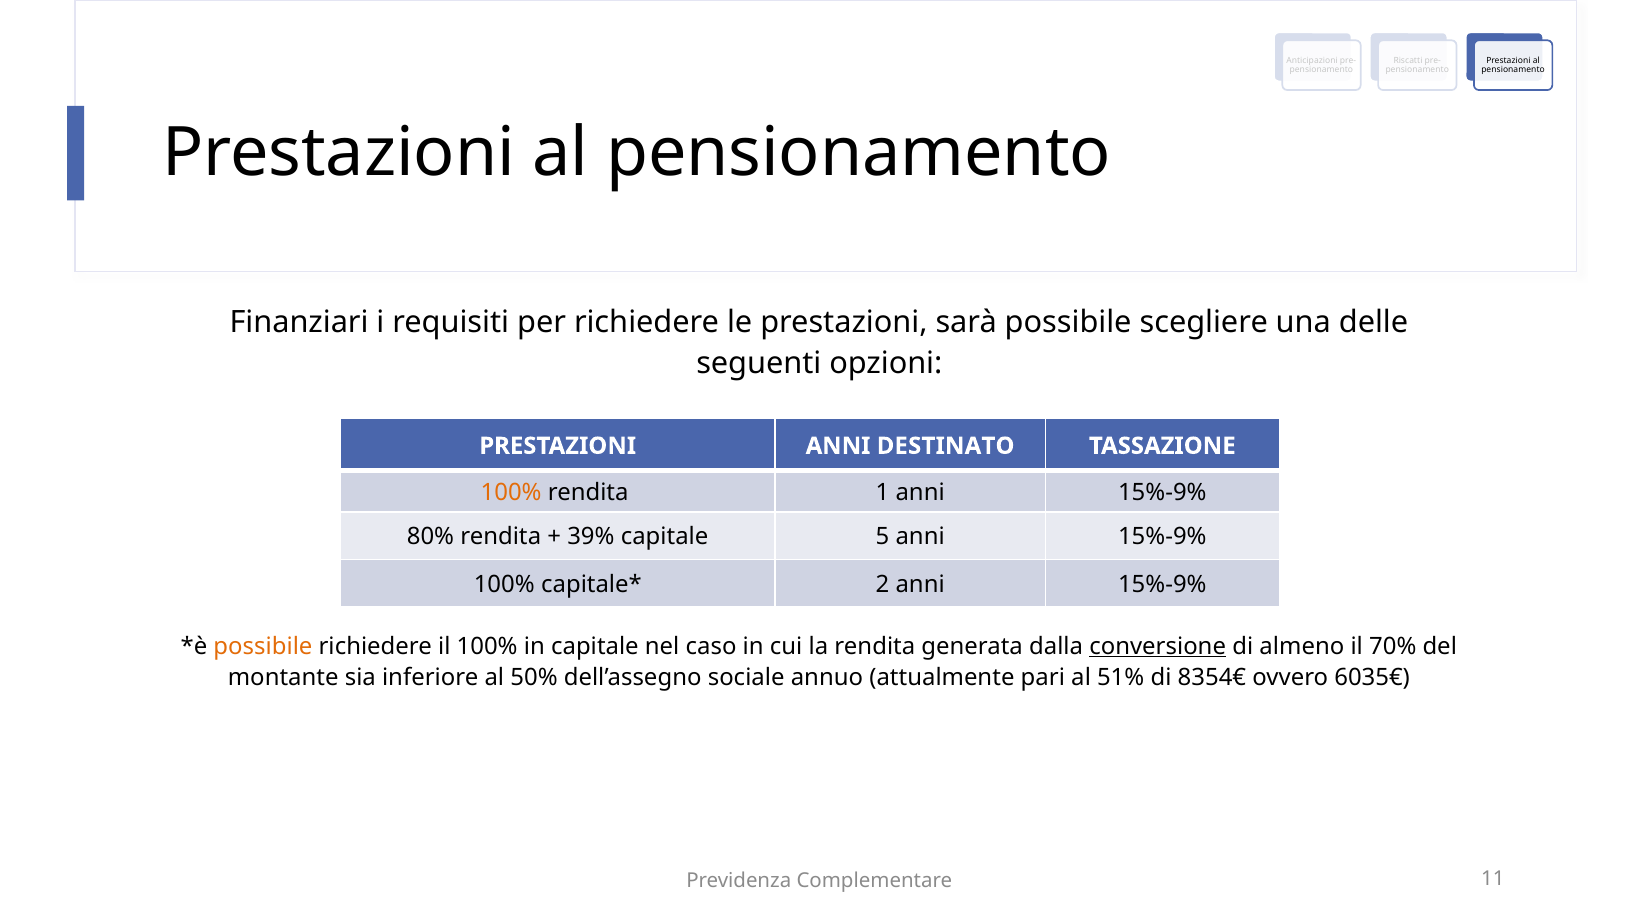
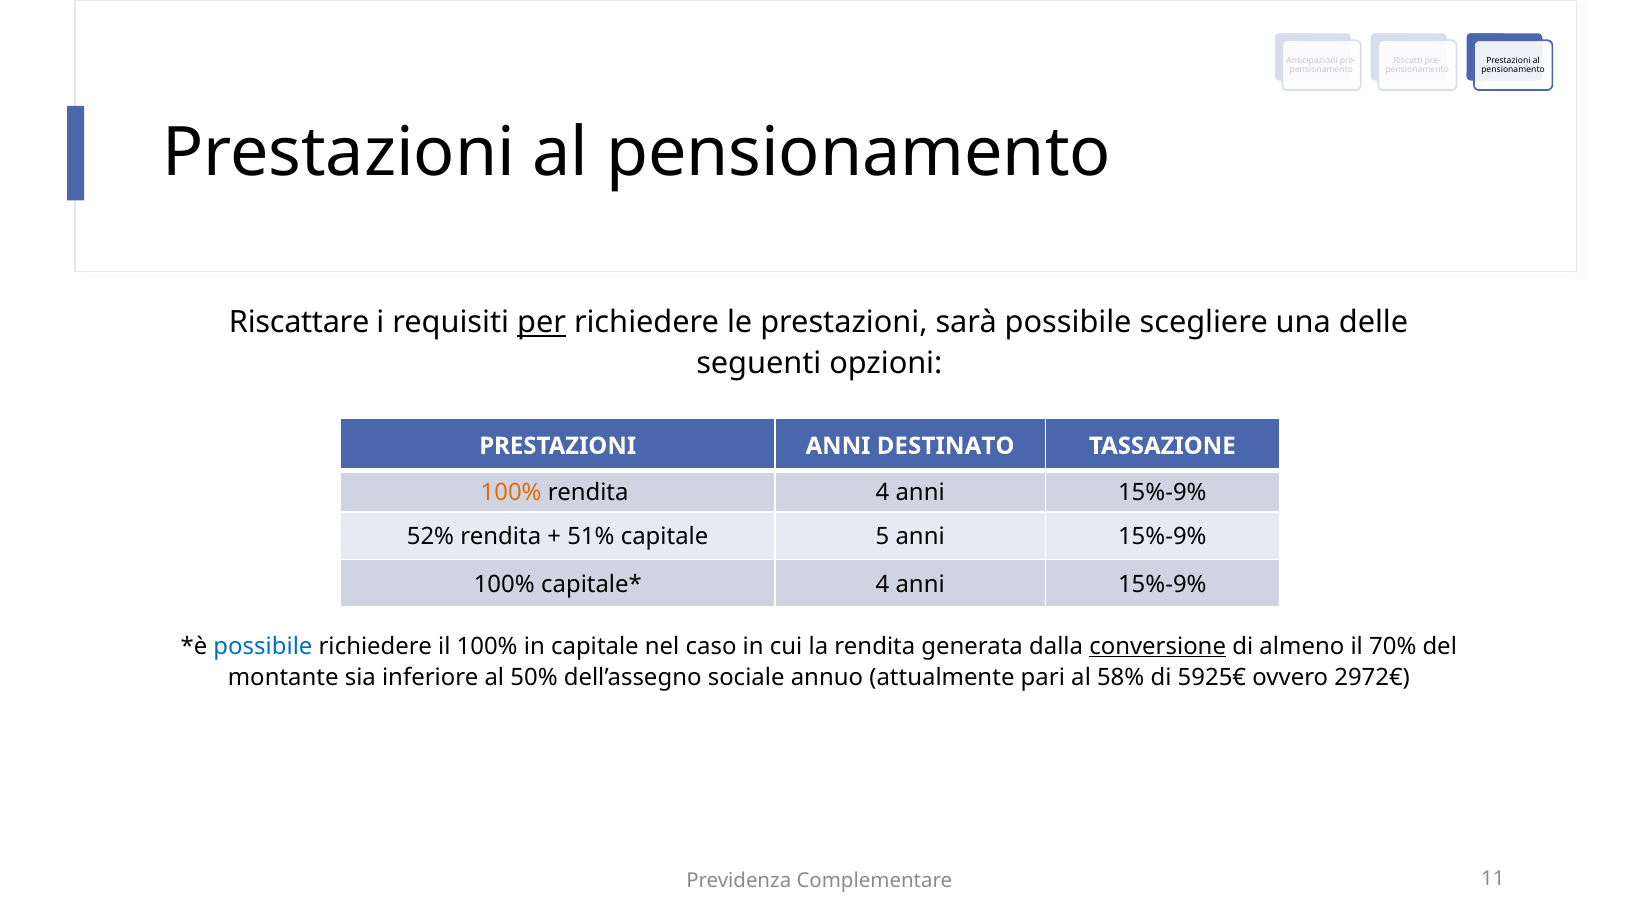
Finanziari: Finanziari -> Riscattare
per underline: none -> present
rendita 1: 1 -> 4
80%: 80% -> 52%
39%: 39% -> 51%
2 at (883, 584): 2 -> 4
possibile at (263, 646) colour: orange -> blue
51%: 51% -> 58%
8354€: 8354€ -> 5925€
6035€: 6035€ -> 2972€
